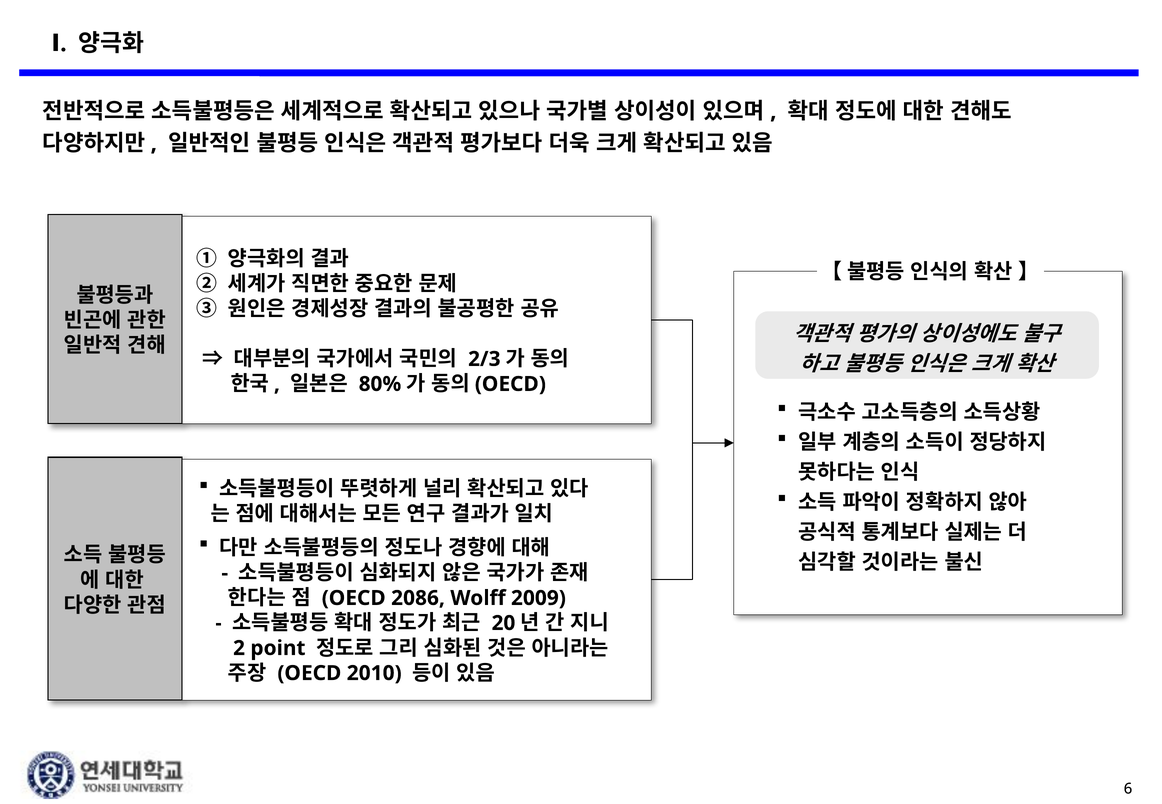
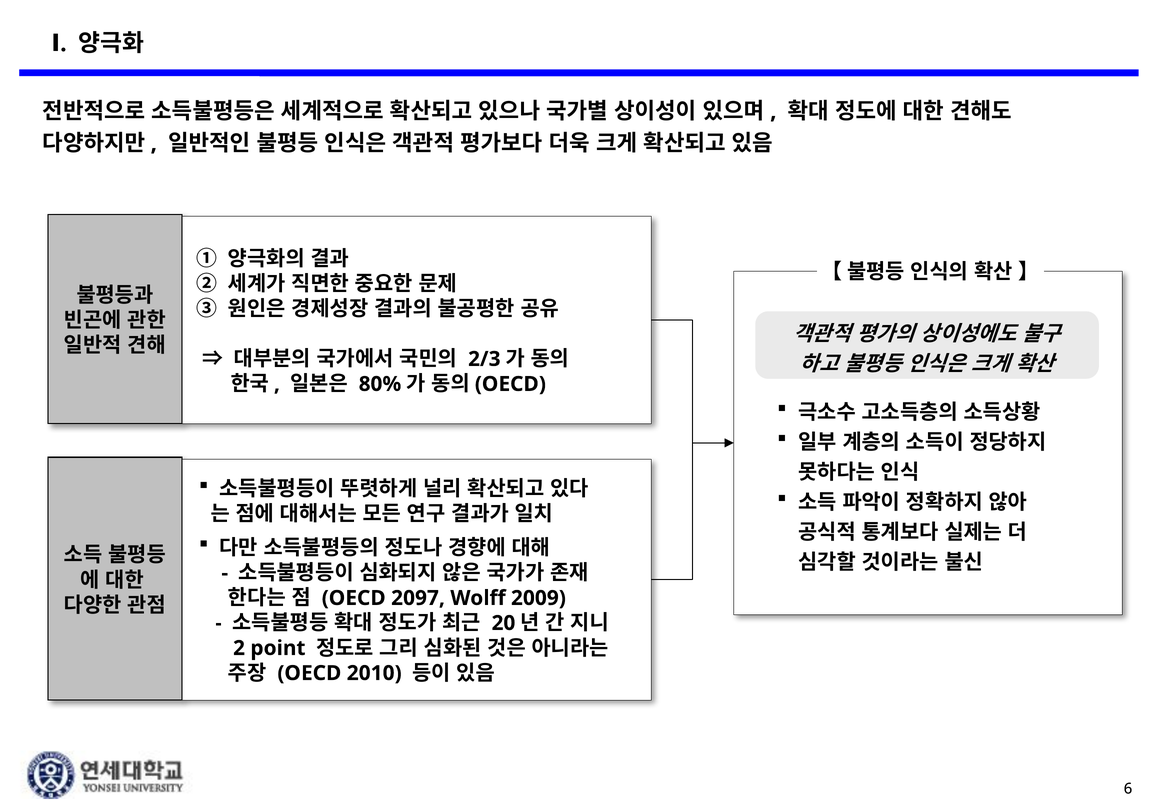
2086: 2086 -> 2097
